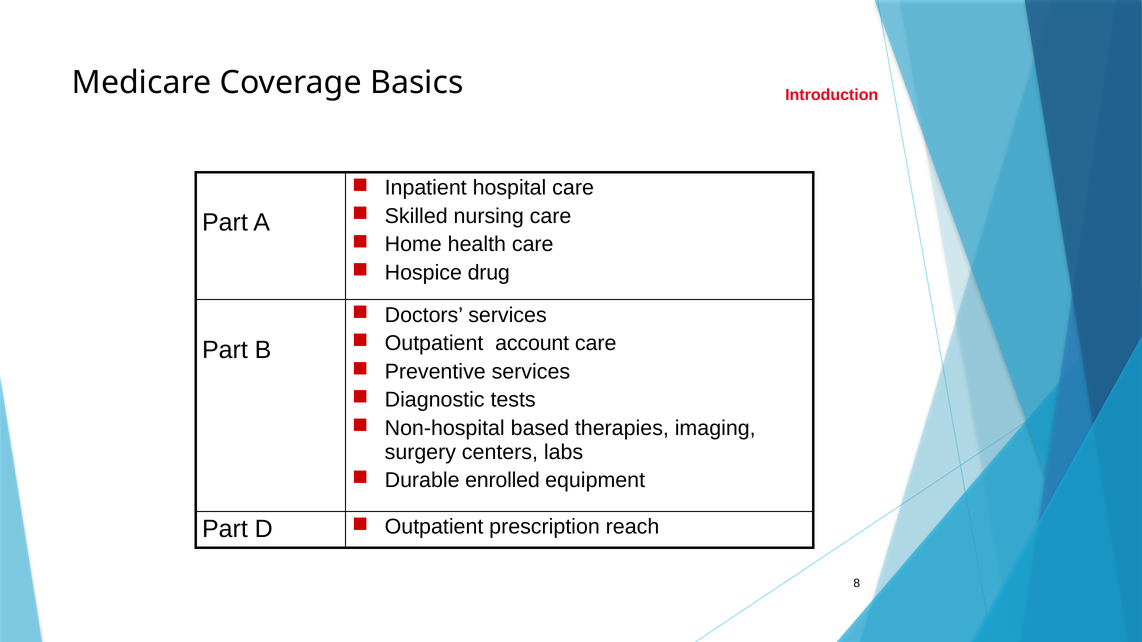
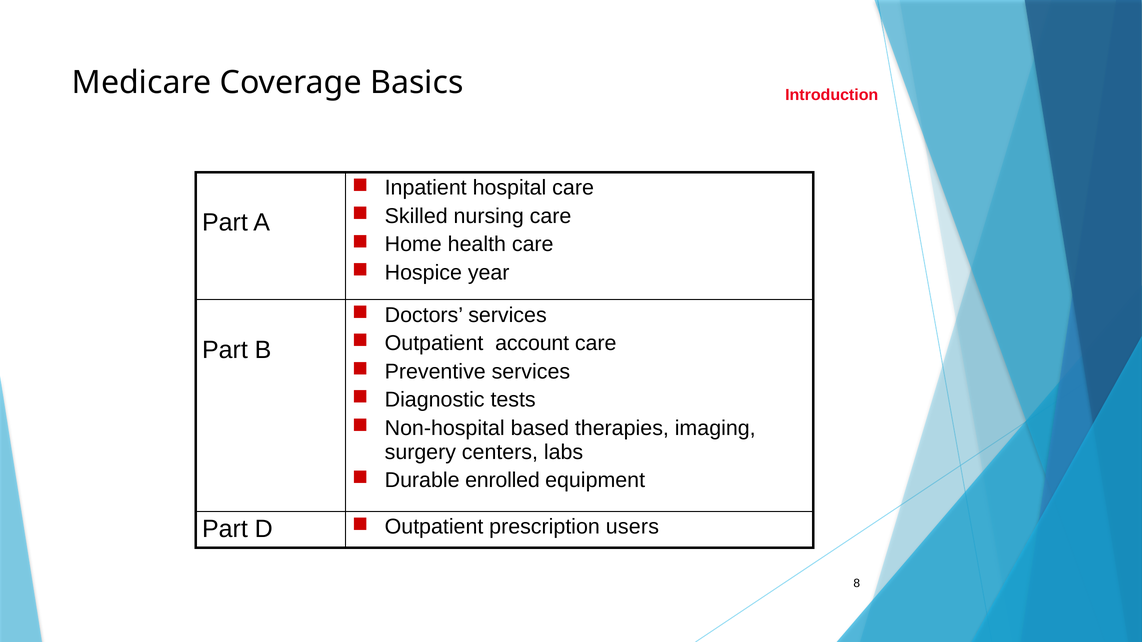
drug: drug -> year
reach: reach -> users
